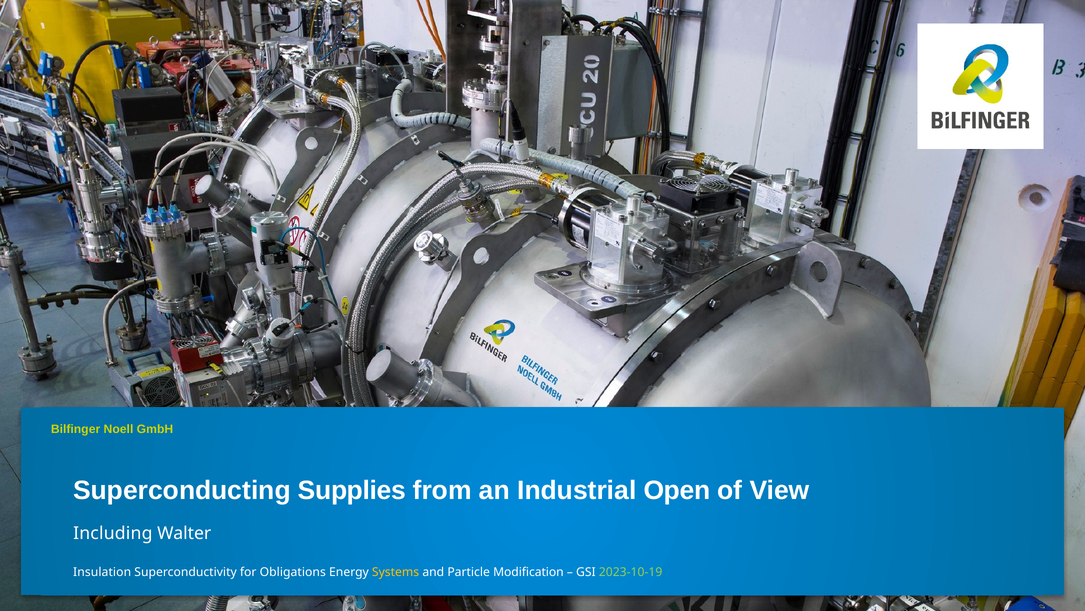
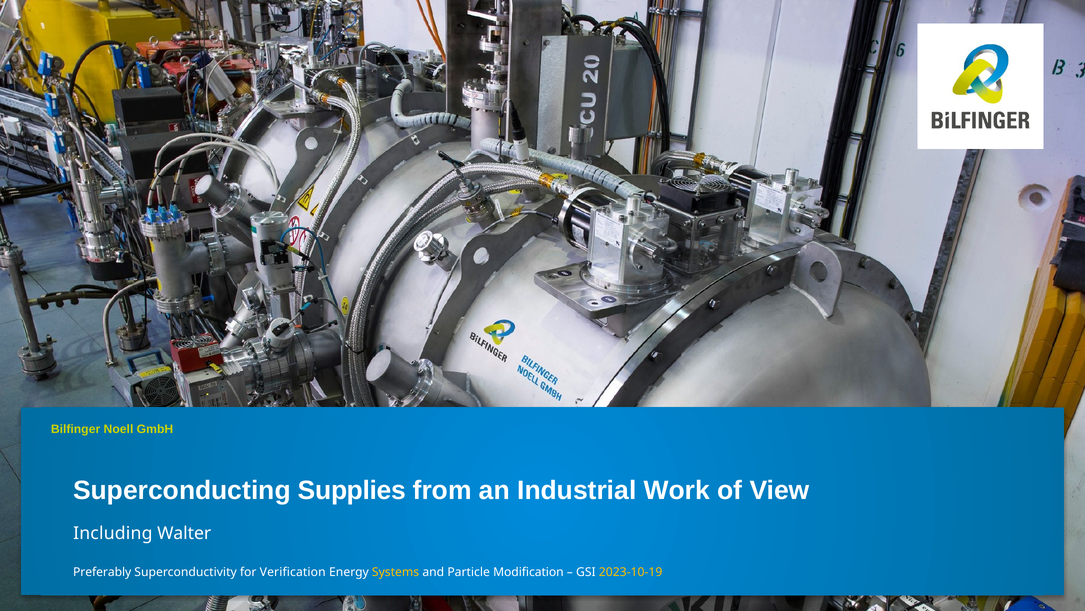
Open: Open -> Work
Insulation: Insulation -> Preferably
Obligations: Obligations -> Verification
2023-10-19 at (631, 572) colour: light green -> yellow
